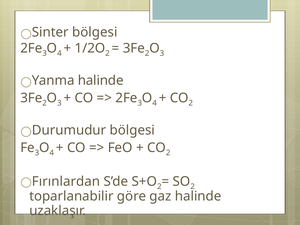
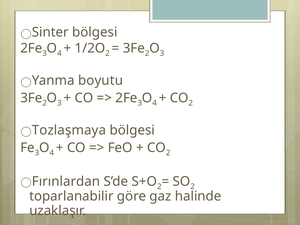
Yanma halinde: halinde -> boyutu
Durumudur: Durumudur -> Tozlaşmaya
